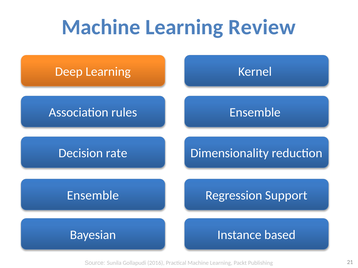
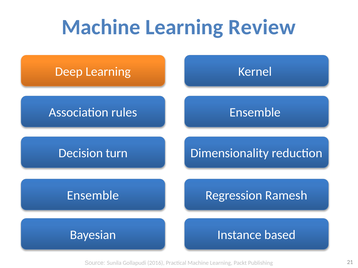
rate: rate -> turn
Support: Support -> Ramesh
